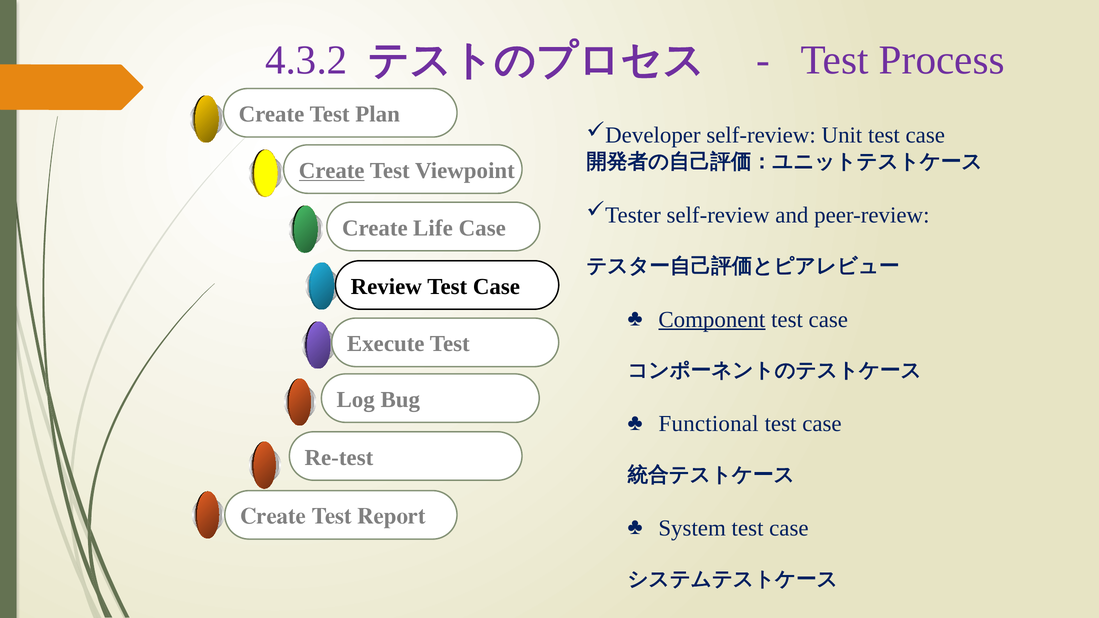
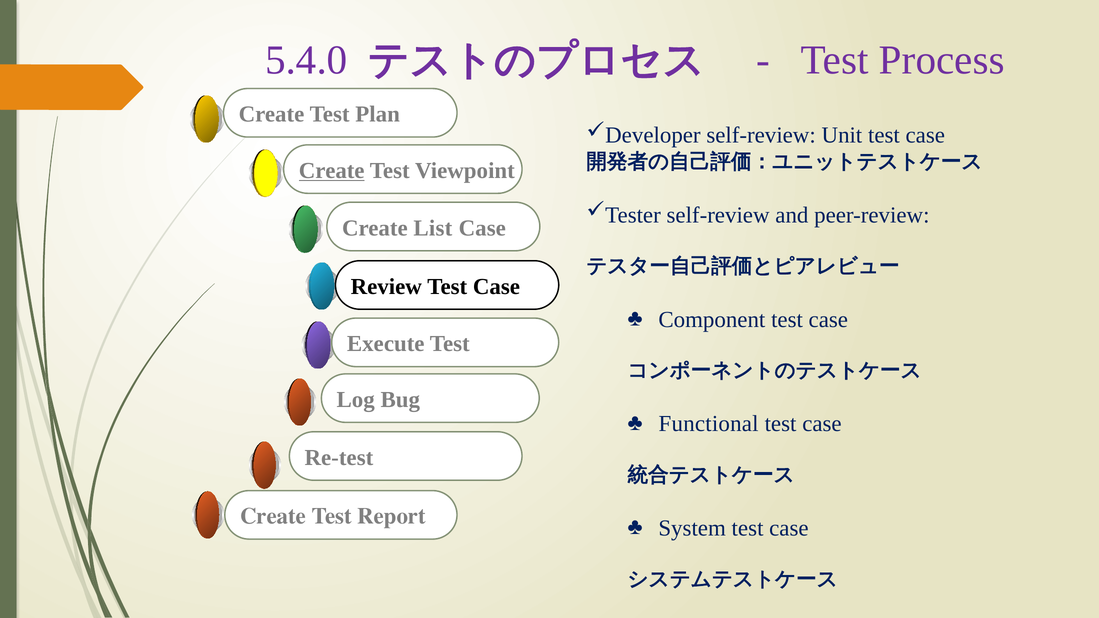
4.3.2: 4.3.2 -> 5.4.0
Life: Life -> List
Component underline: present -> none
